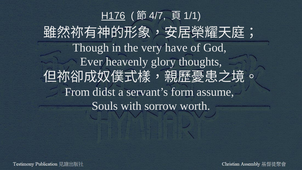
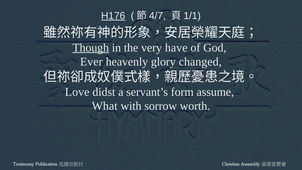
Though underline: none -> present
thoughts: thoughts -> changed
From: From -> Love
Souls: Souls -> What
